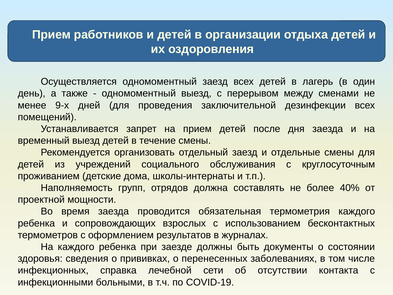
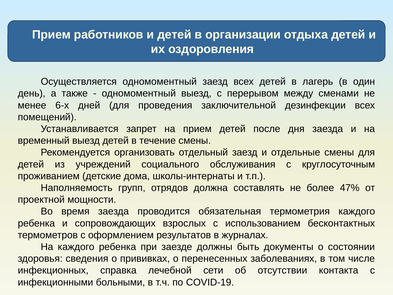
9-х: 9-х -> 6-х
40%: 40% -> 47%
